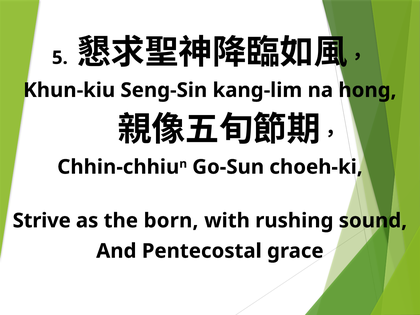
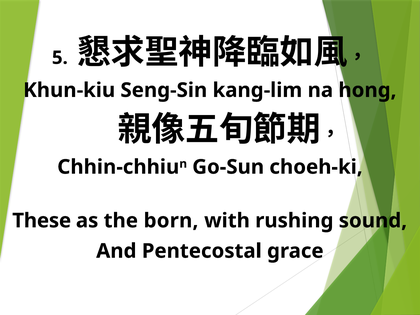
Strive: Strive -> These
